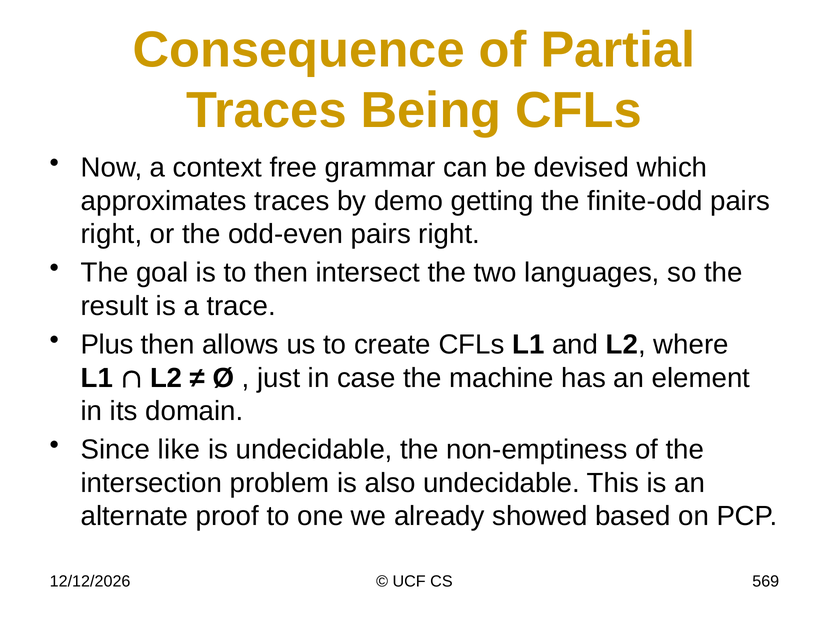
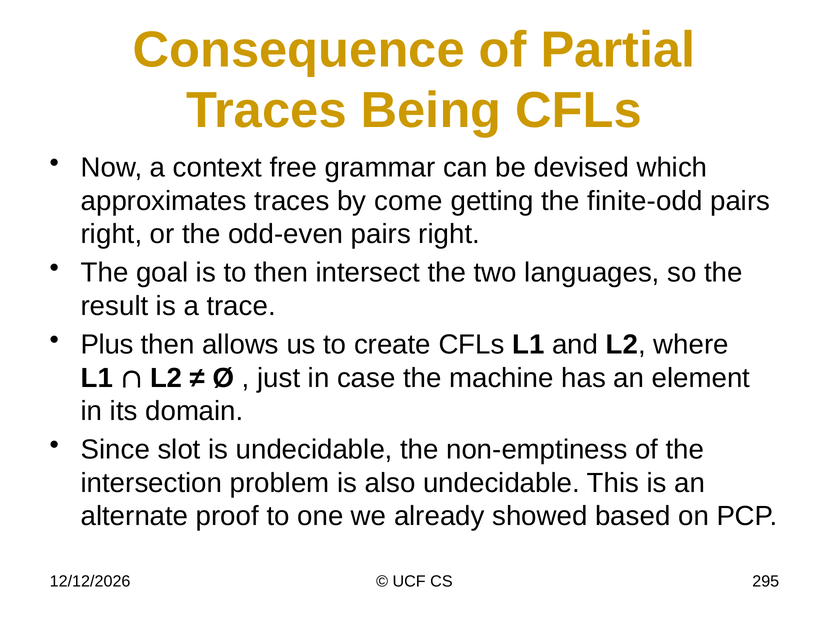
demo: demo -> come
like: like -> slot
569: 569 -> 295
